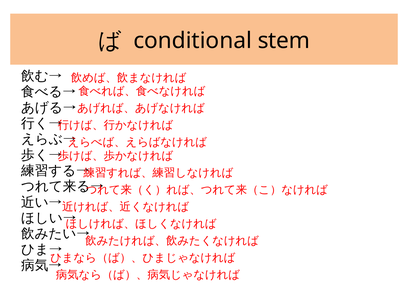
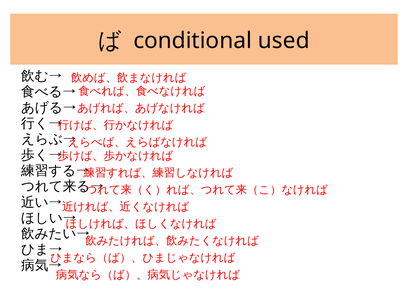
stem: stem -> used
